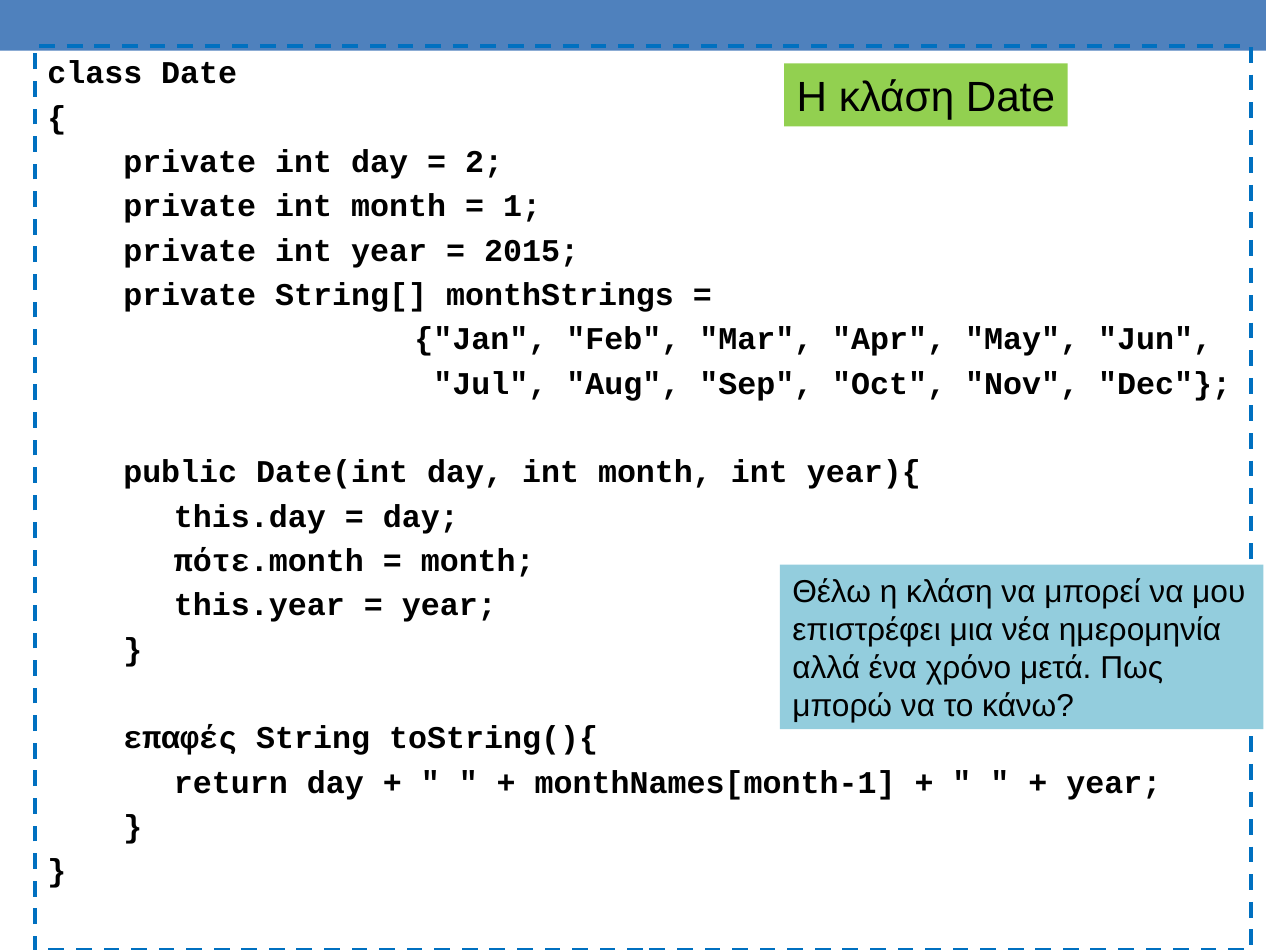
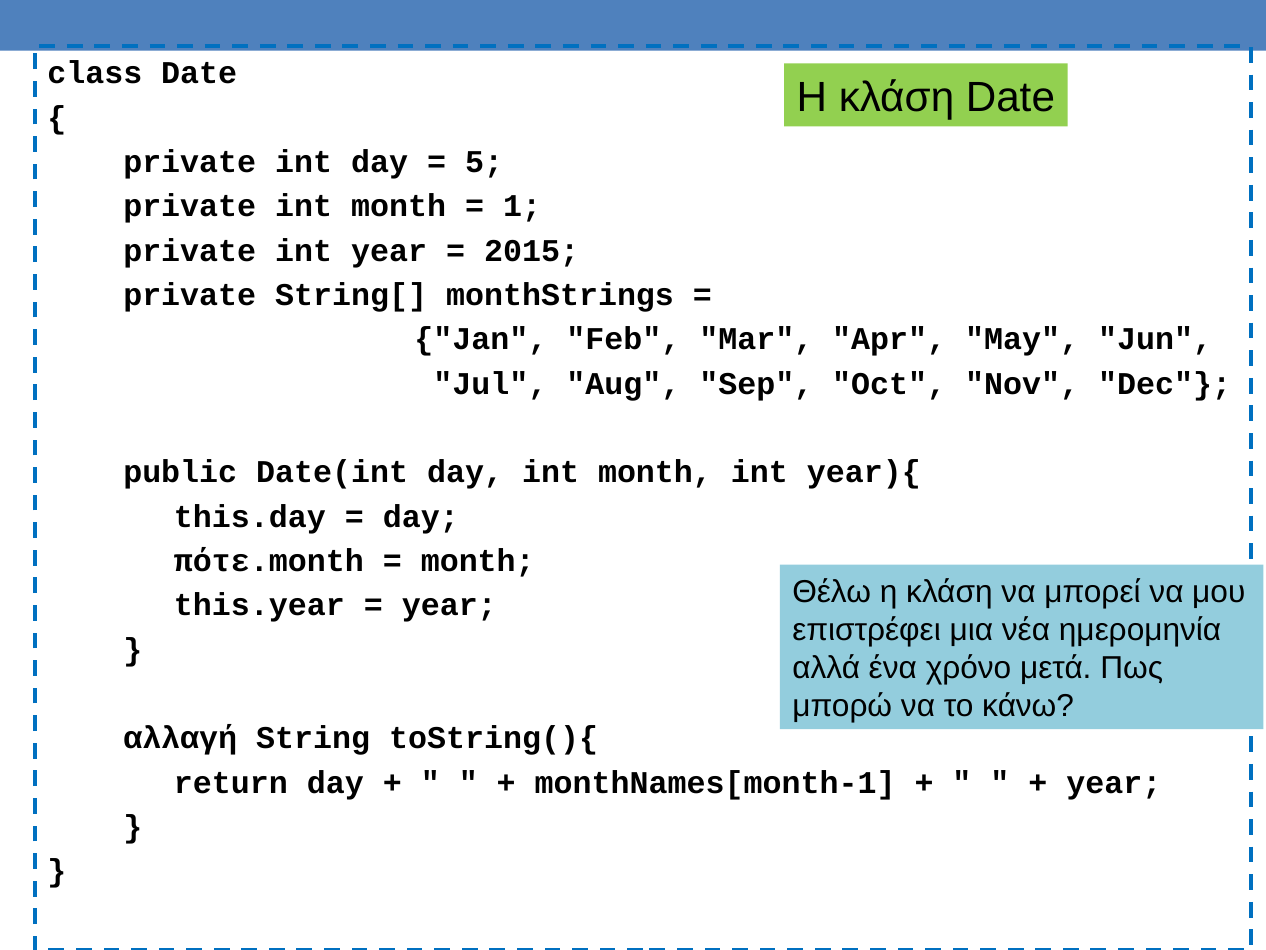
2: 2 -> 5
επαφές: επαφές -> αλλαγή
